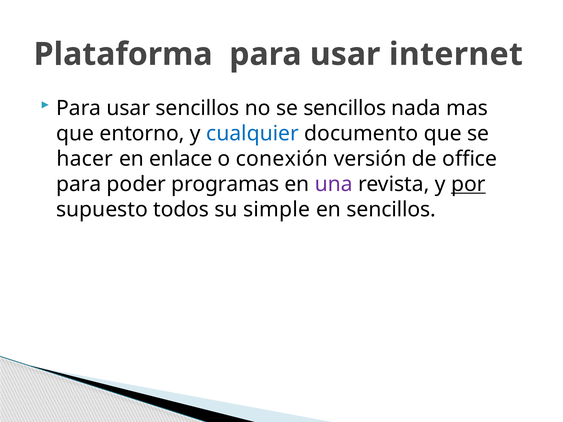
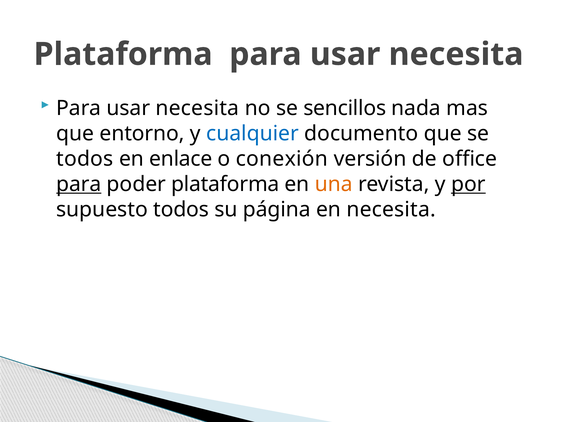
Plataforma para usar internet: internet -> necesita
sencillos at (198, 108): sencillos -> necesita
hacer at (85, 159): hacer -> todos
para at (79, 184) underline: none -> present
poder programas: programas -> plataforma
una colour: purple -> orange
simple: simple -> página
en sencillos: sencillos -> necesita
